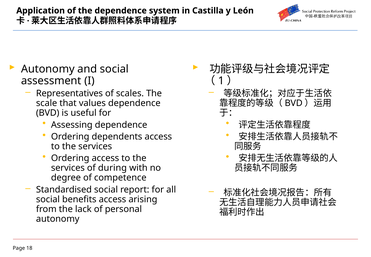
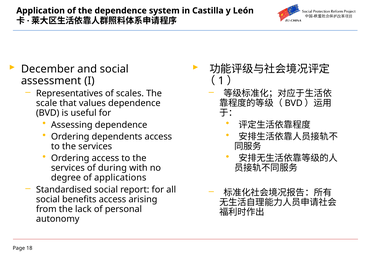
Autonomy at (48, 69): Autonomy -> December
competence: competence -> applications
